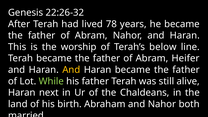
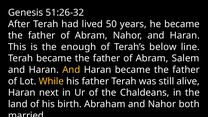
22:26-32: 22:26-32 -> 51:26-32
78: 78 -> 50
worship: worship -> enough
Heifer: Heifer -> Salem
While colour: light green -> yellow
